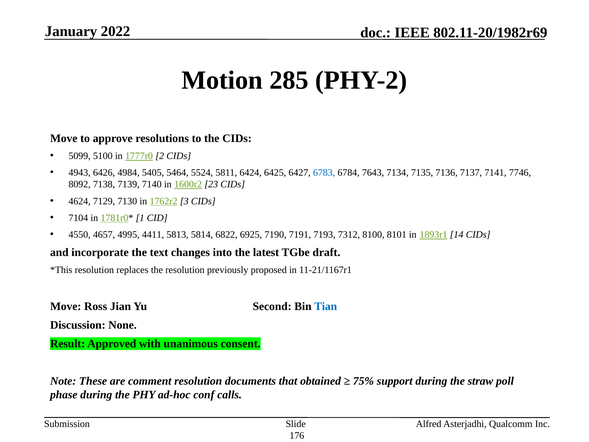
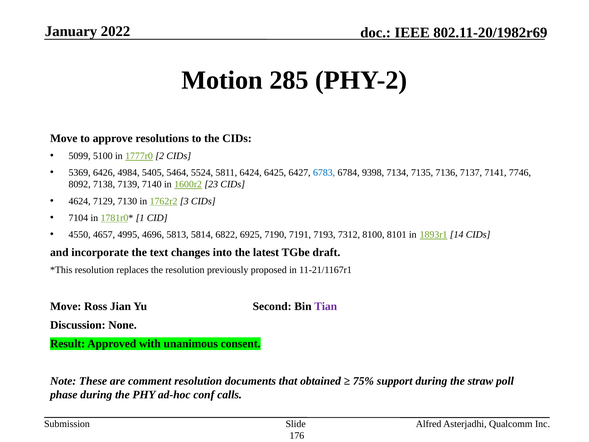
4943: 4943 -> 5369
7643: 7643 -> 9398
4411: 4411 -> 4696
Tian colour: blue -> purple
